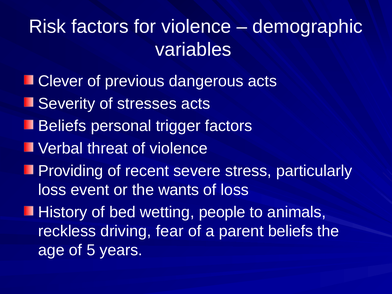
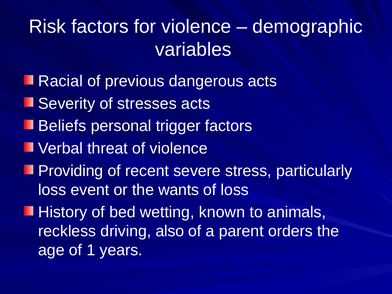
Clever: Clever -> Racial
people: people -> known
fear: fear -> also
parent beliefs: beliefs -> orders
5: 5 -> 1
